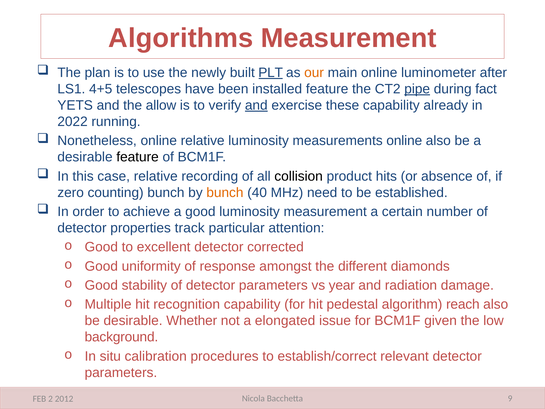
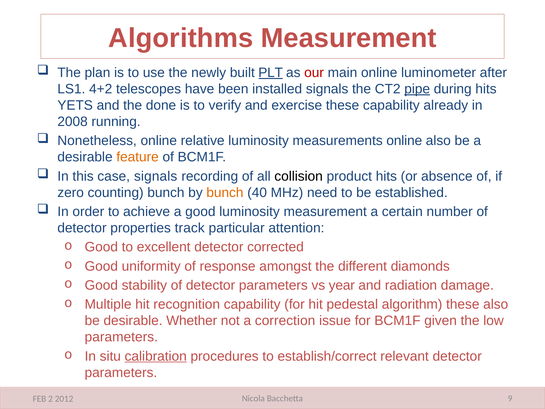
our colour: orange -> red
4+5: 4+5 -> 4+2
installed feature: feature -> signals
during fact: fact -> hits
allow: allow -> done
and at (256, 105) underline: present -> none
2022: 2022 -> 2008
feature at (138, 157) colour: black -> orange
case relative: relative -> signals
algorithm reach: reach -> these
elongated: elongated -> correction
background at (121, 337): background -> parameters
calibration underline: none -> present
